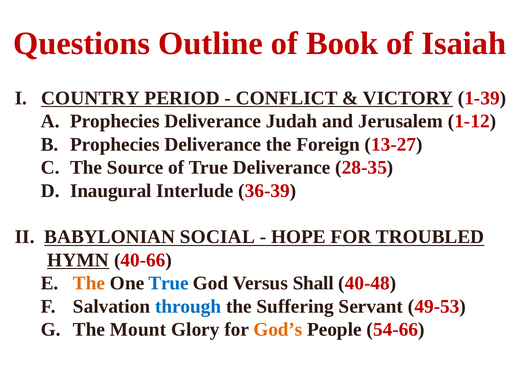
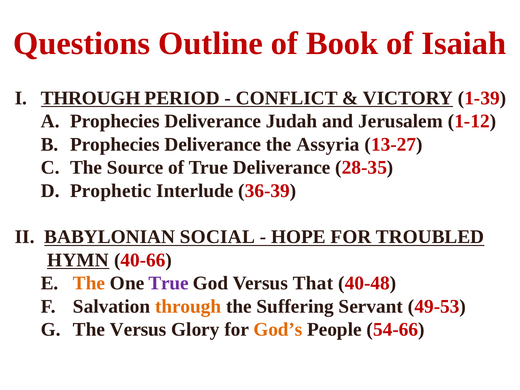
COUNTRY at (90, 98): COUNTRY -> THROUGH
Foreign: Foreign -> Assyria
Inaugural: Inaugural -> Prophetic
True at (169, 283) colour: blue -> purple
Shall: Shall -> That
through at (188, 306) colour: blue -> orange
The Mount: Mount -> Versus
